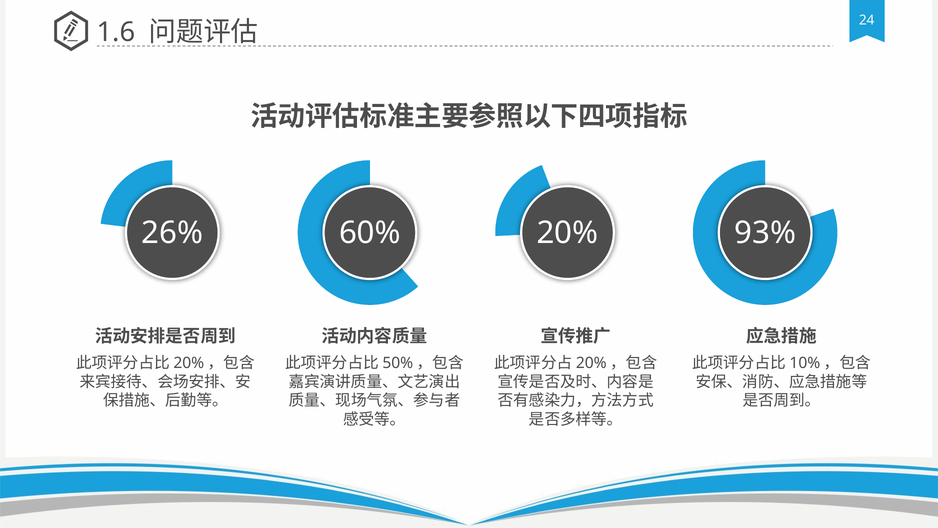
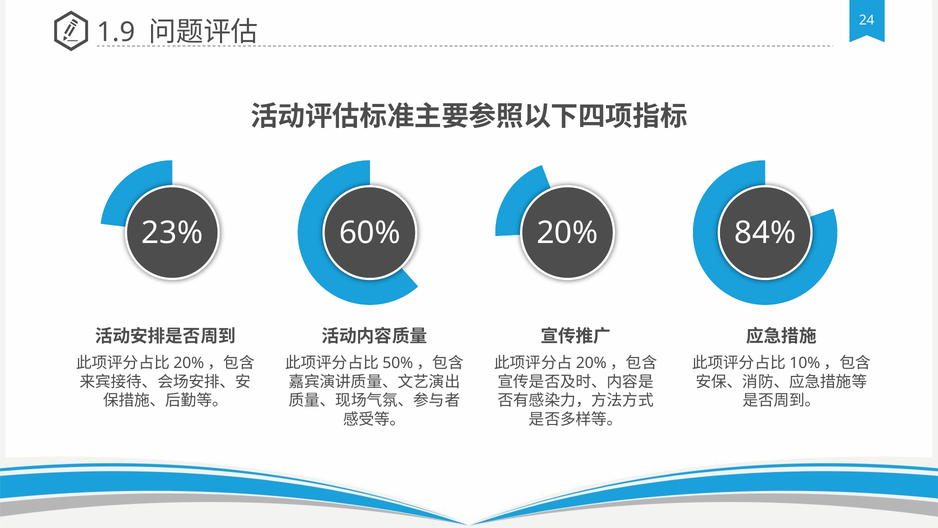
1.6: 1.6 -> 1.9
26%: 26% -> 23%
93%: 93% -> 84%
